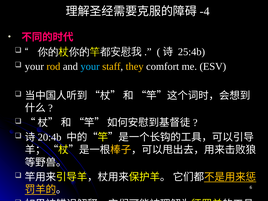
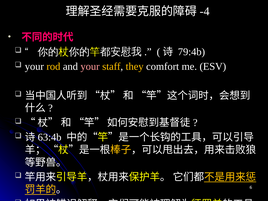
25:4b: 25:4b -> 79:4b
your at (90, 66) colour: light blue -> pink
20:4b: 20:4b -> 63:4b
